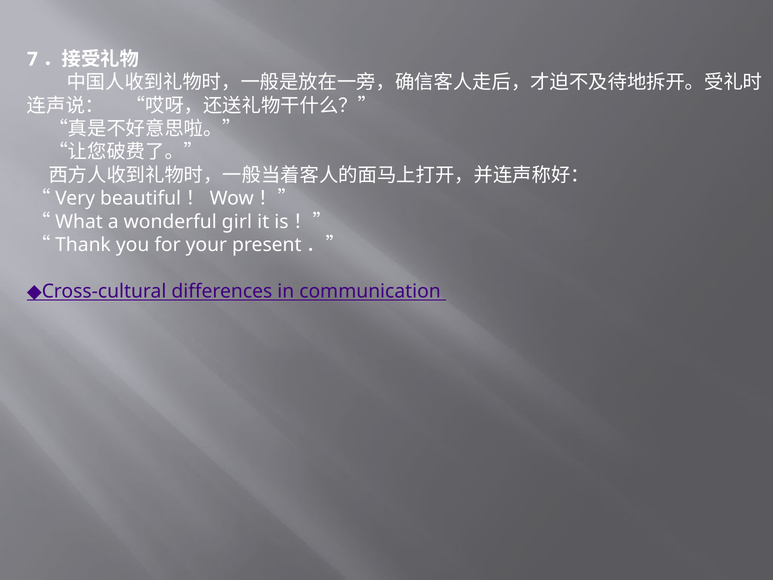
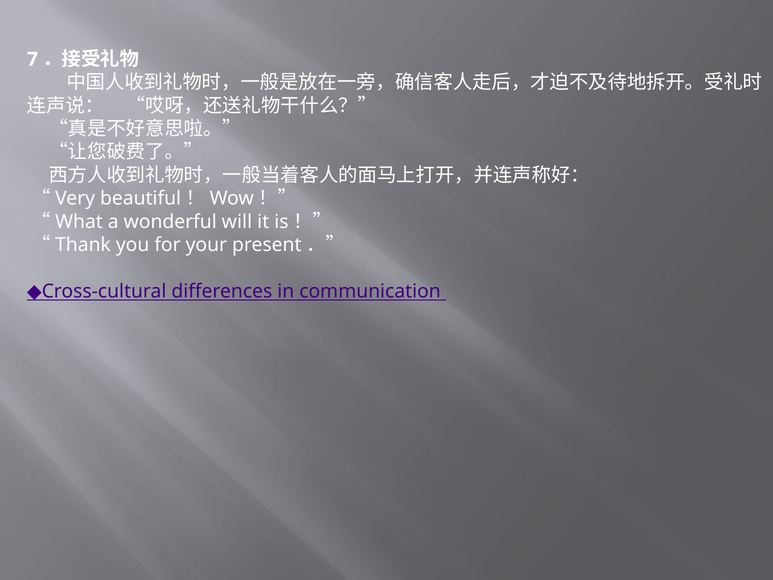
girl: girl -> will
